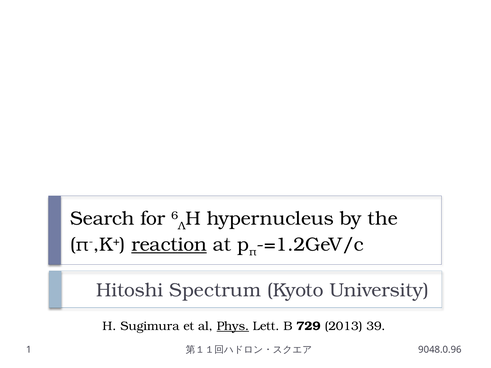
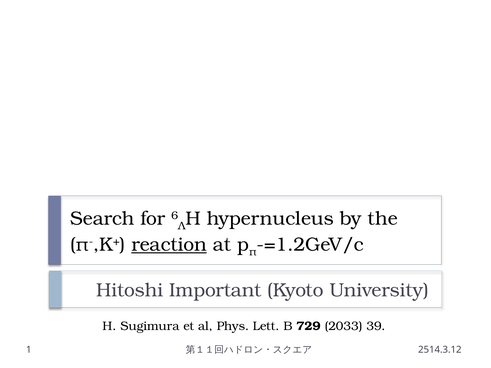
Spectrum: Spectrum -> Important
Phys underline: present -> none
2013: 2013 -> 2033
9048.0.96: 9048.0.96 -> 2514.3.12
